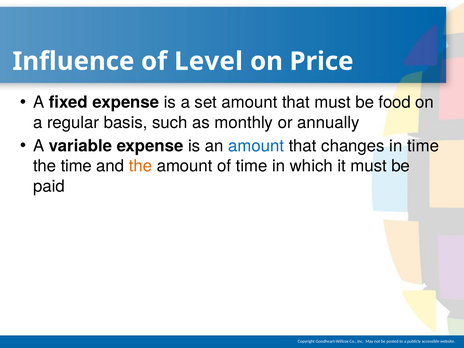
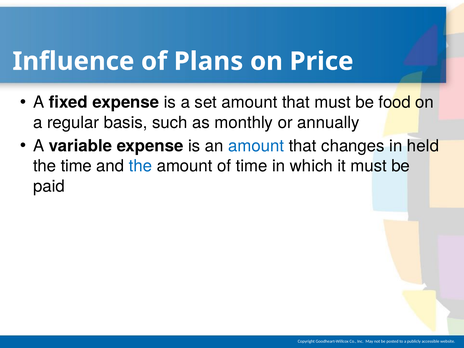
Level: Level -> Plans
in time: time -> held
the at (140, 166) colour: orange -> blue
